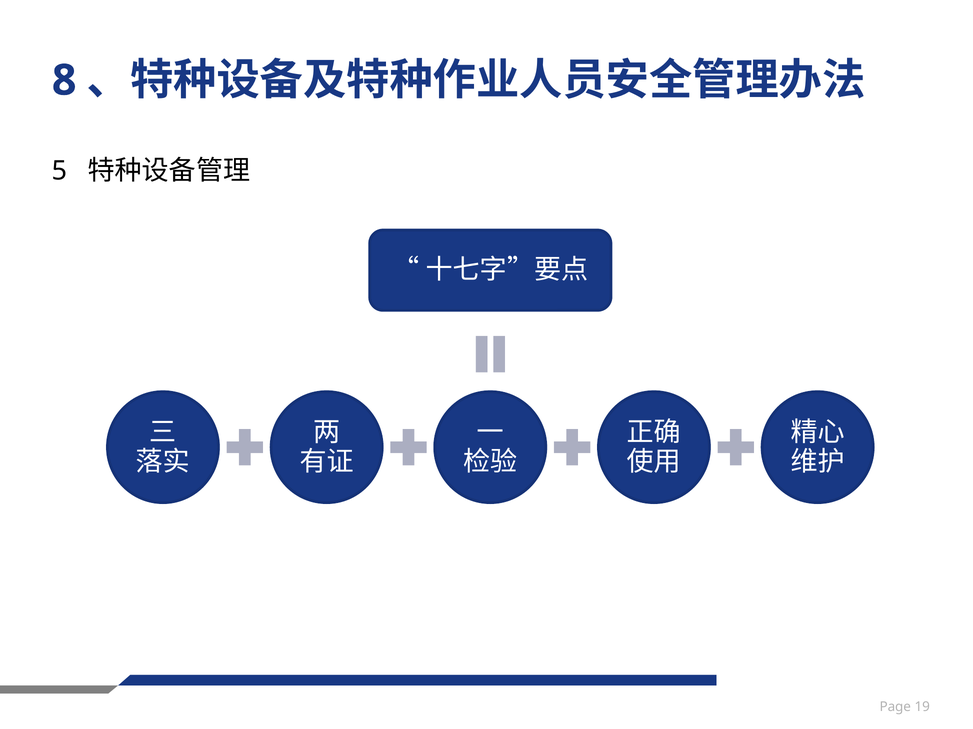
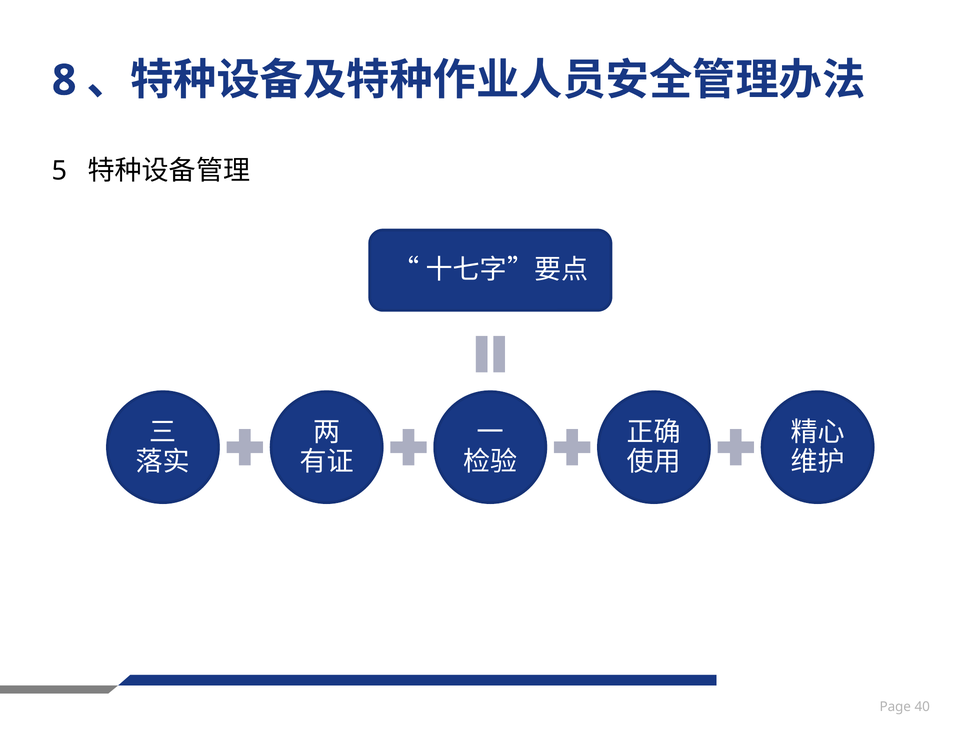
19: 19 -> 40
